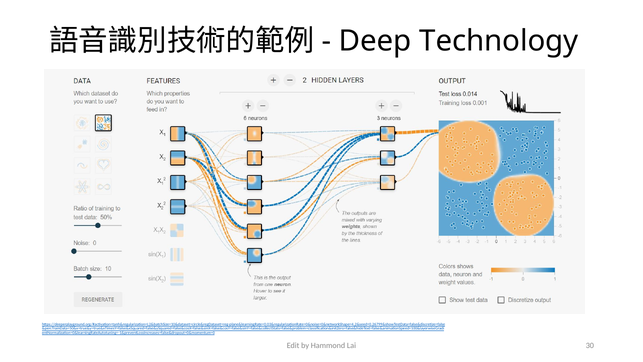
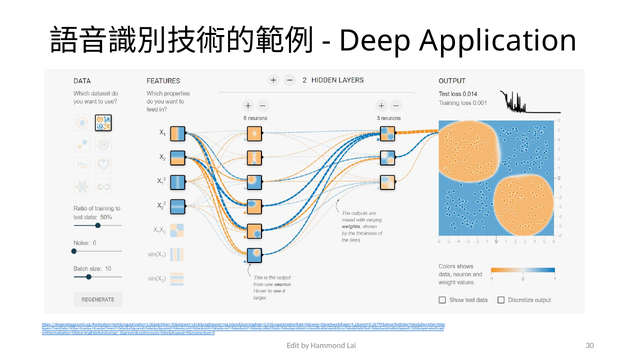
Technology: Technology -> Application
